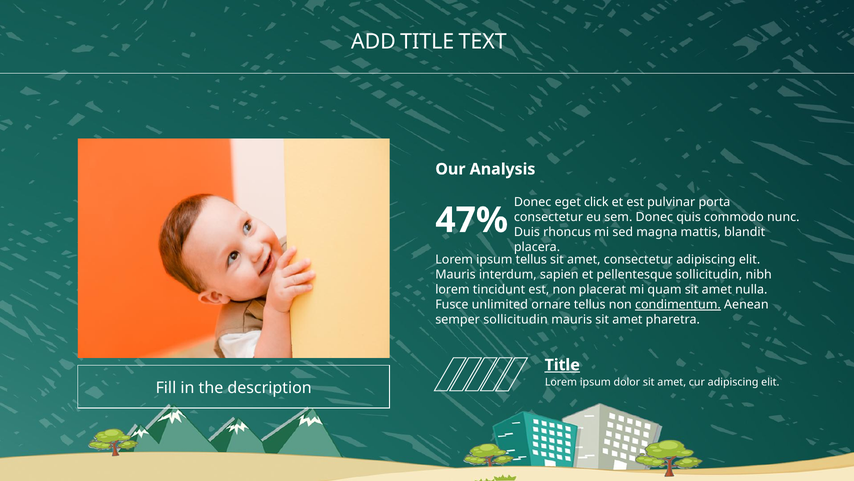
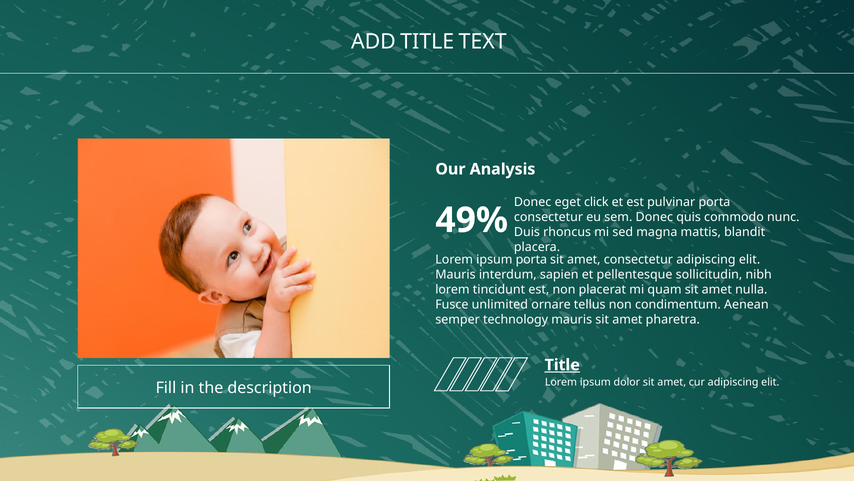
47%: 47% -> 49%
ipsum tellus: tellus -> porta
condimentum underline: present -> none
semper sollicitudin: sollicitudin -> technology
